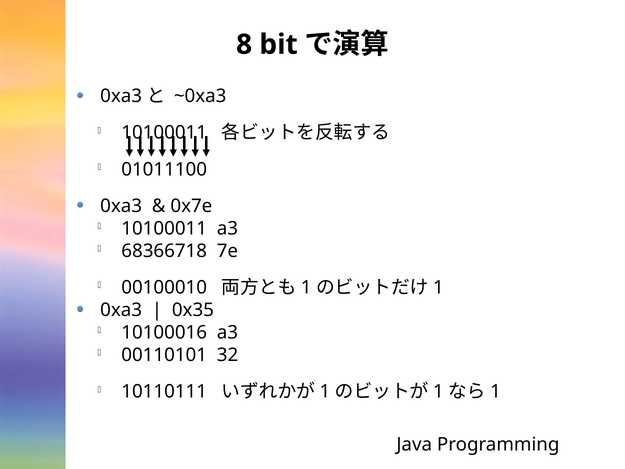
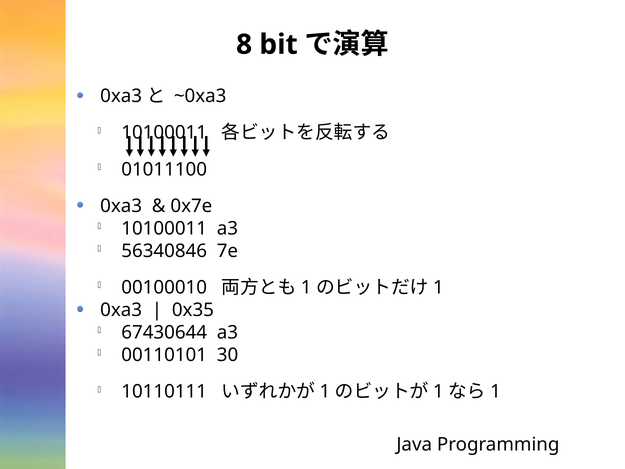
68366718: 68366718 -> 56340846
10100016: 10100016 -> 67430644
32: 32 -> 30
